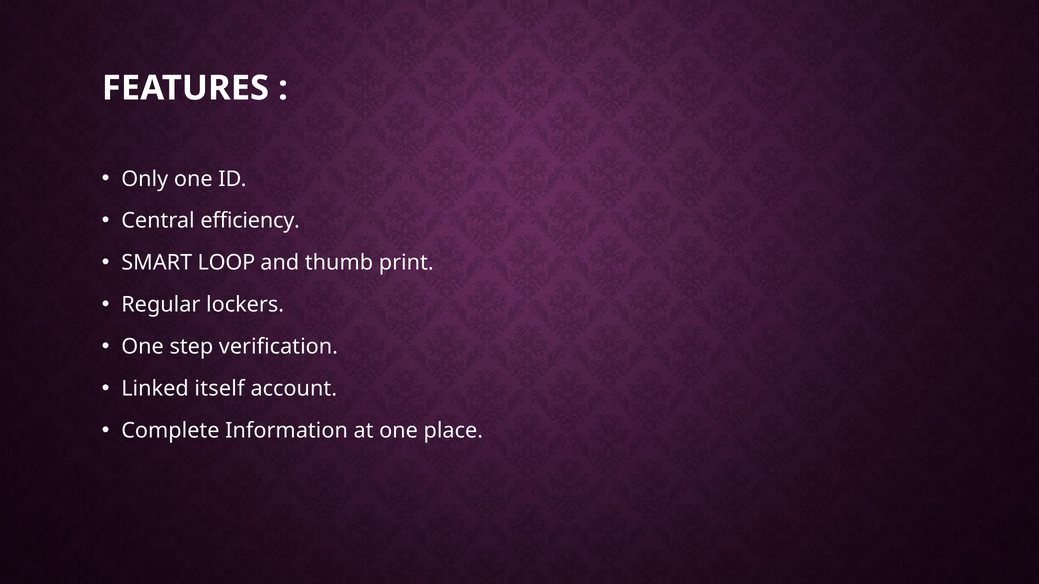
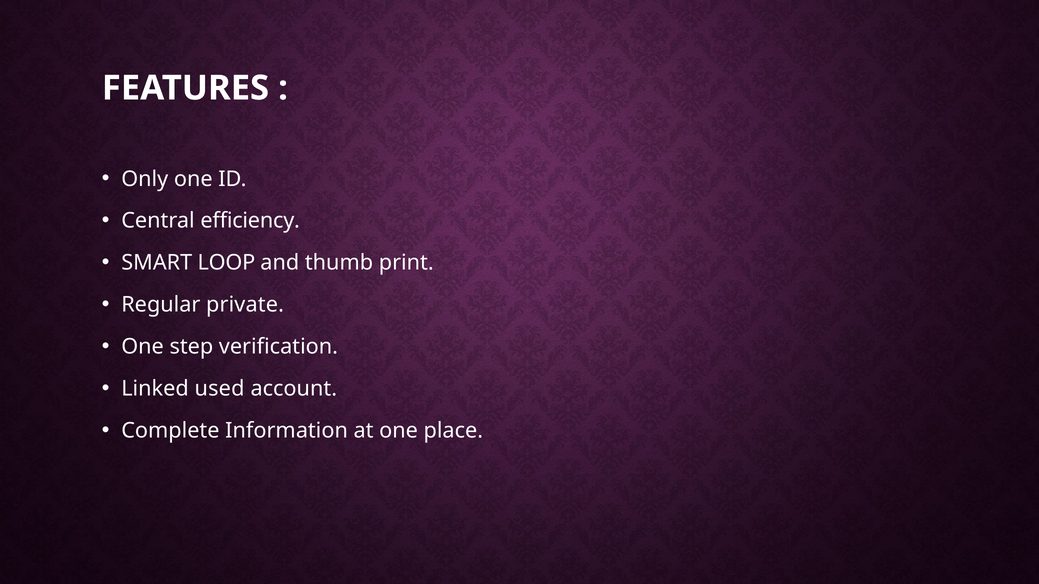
lockers: lockers -> private
itself: itself -> used
